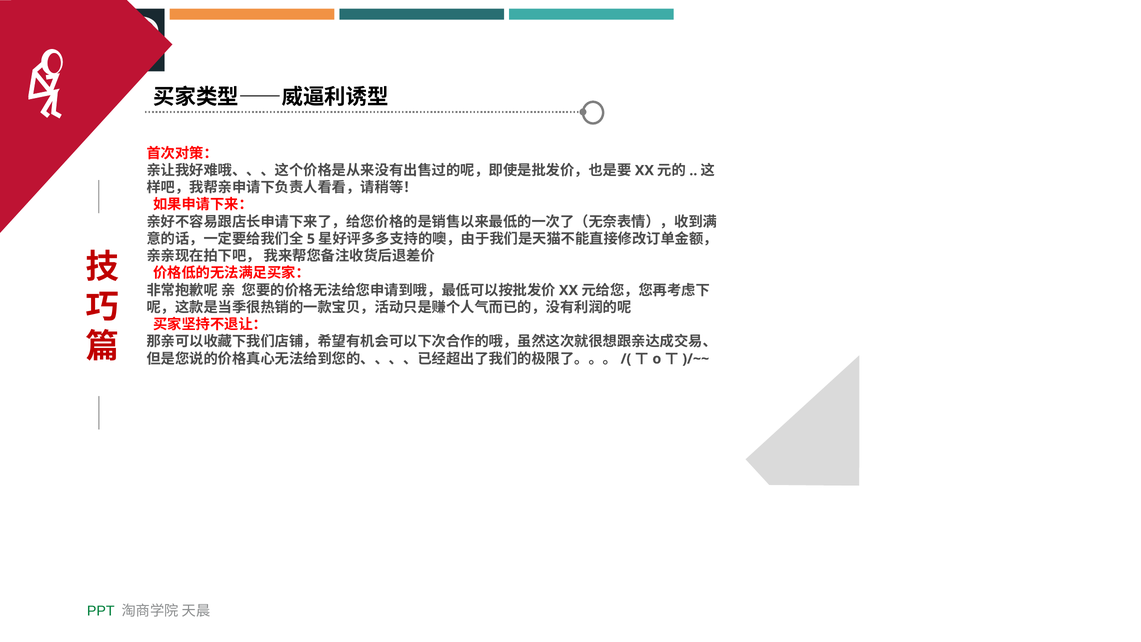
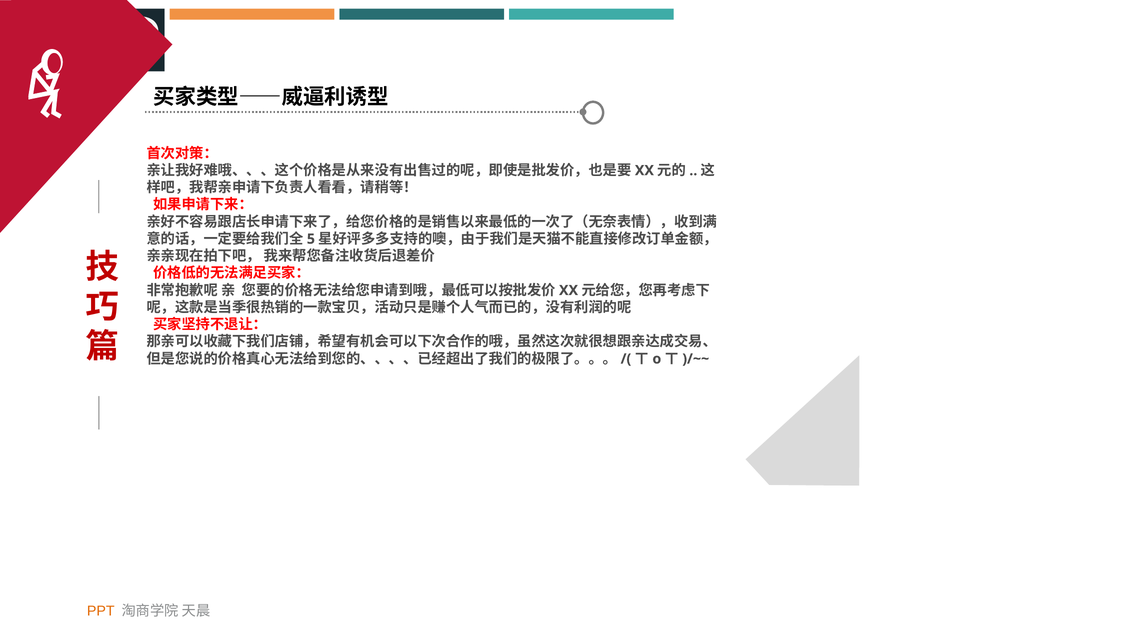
PPT colour: green -> orange
